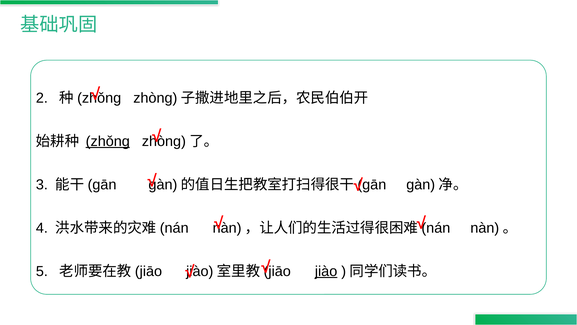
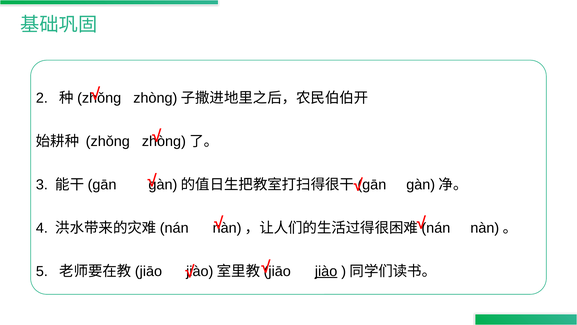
zhǒnɡ underline: present -> none
